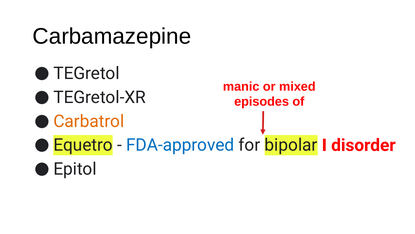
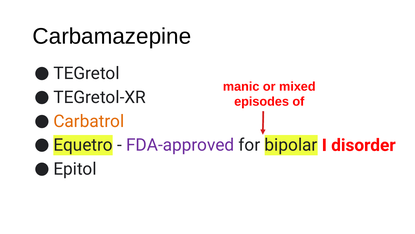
FDA-approved colour: blue -> purple
